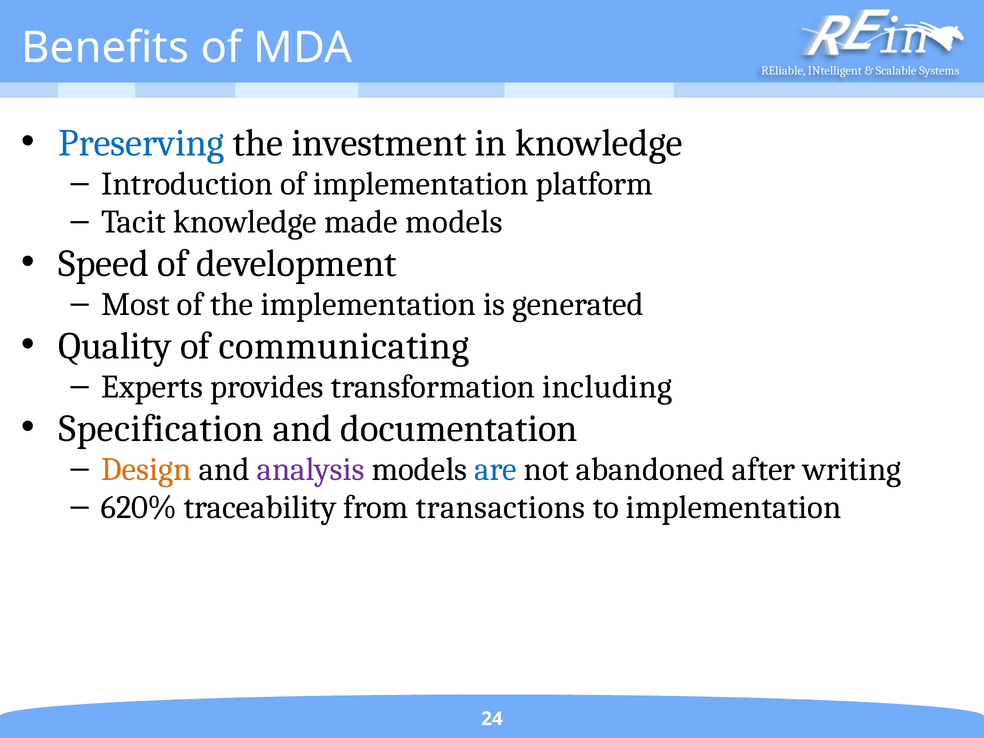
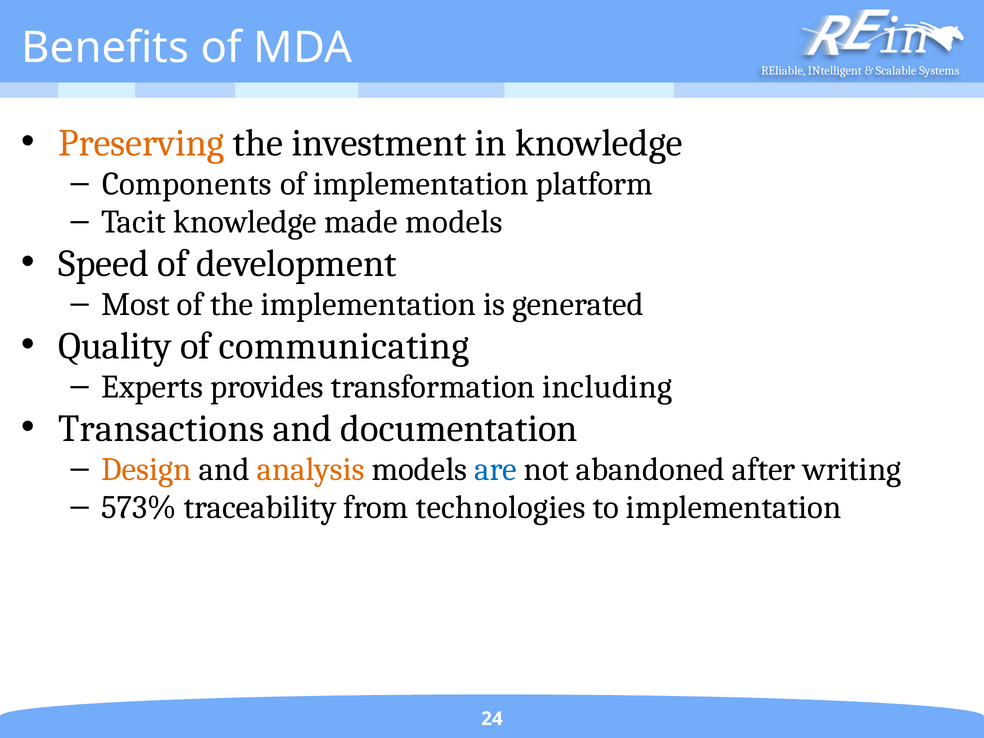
Preserving colour: blue -> orange
Introduction: Introduction -> Components
Specification: Specification -> Transactions
analysis colour: purple -> orange
620%: 620% -> 573%
transactions: transactions -> technologies
